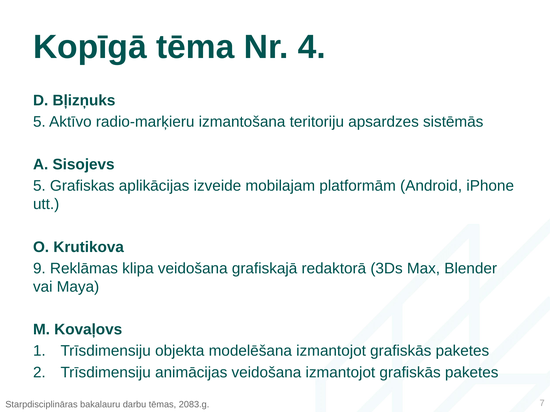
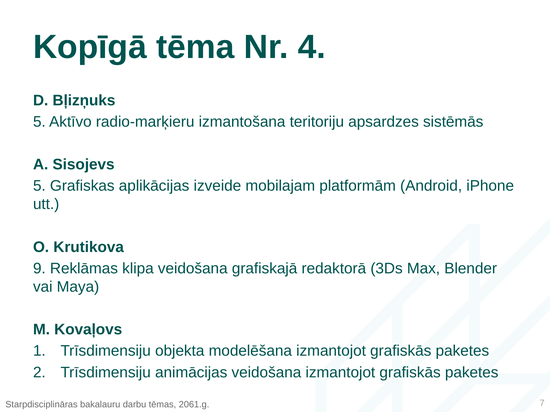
2083.g: 2083.g -> 2061.g
